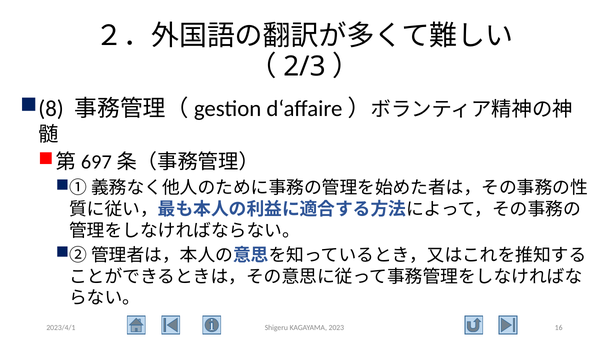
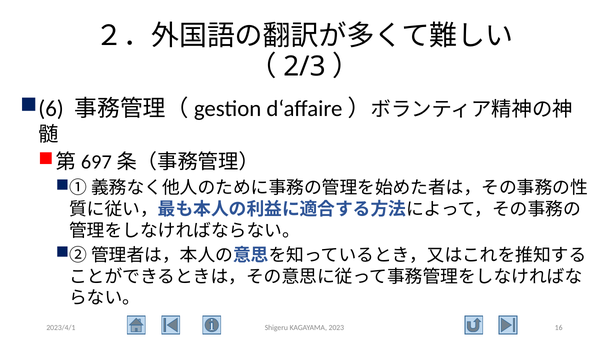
8: 8 -> 6
